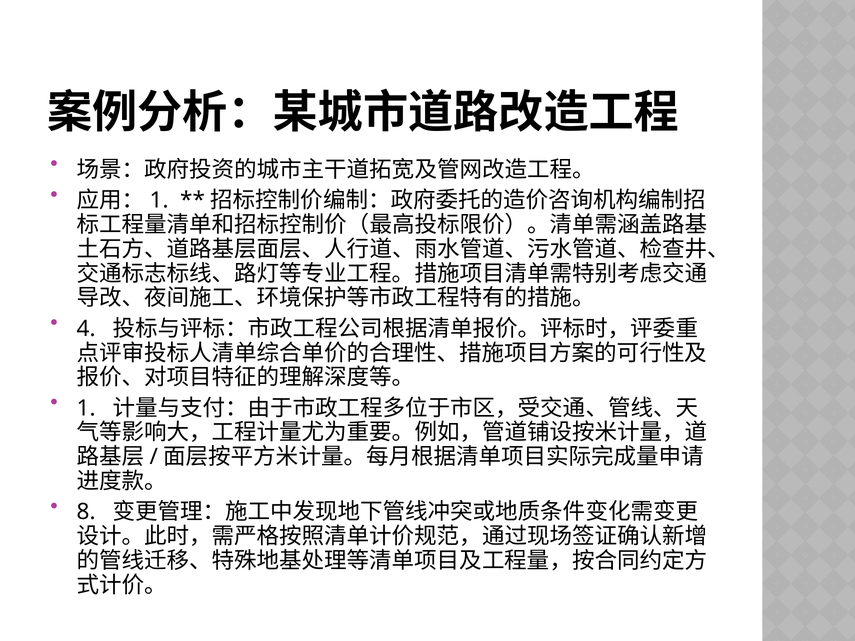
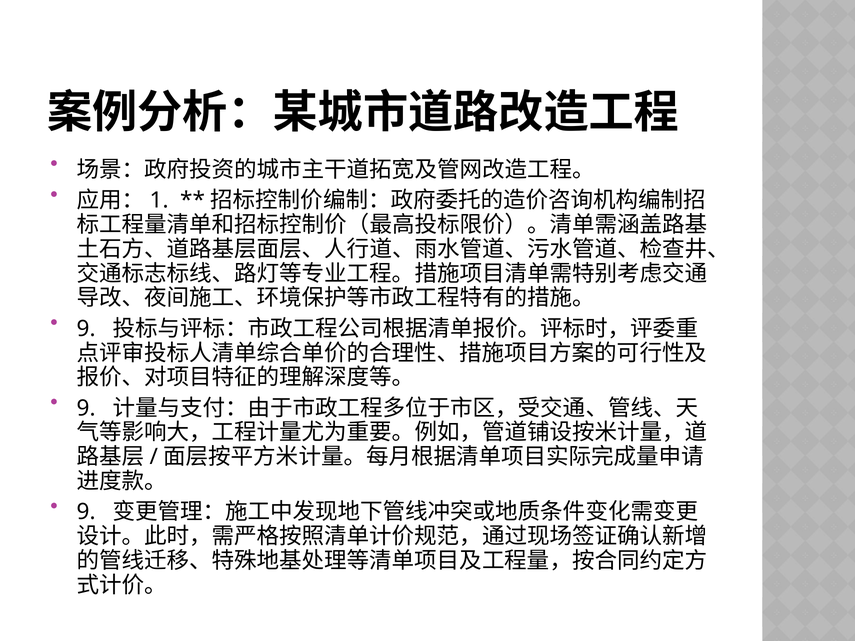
4 at (86, 329): 4 -> 9
1 at (86, 408): 1 -> 9
8 at (86, 512): 8 -> 9
